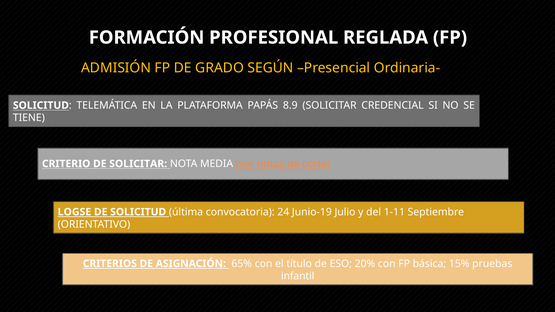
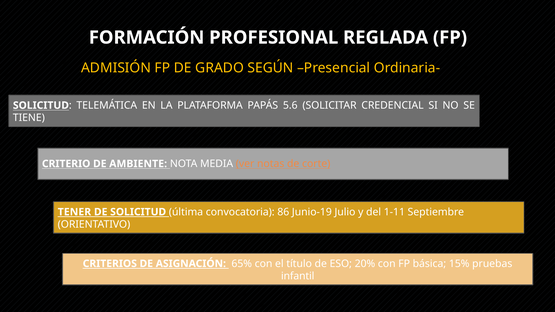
8.9: 8.9 -> 5.6
DE SOLICITAR: SOLICITAR -> AMBIENTE
LOGSE: LOGSE -> TENER
24: 24 -> 86
